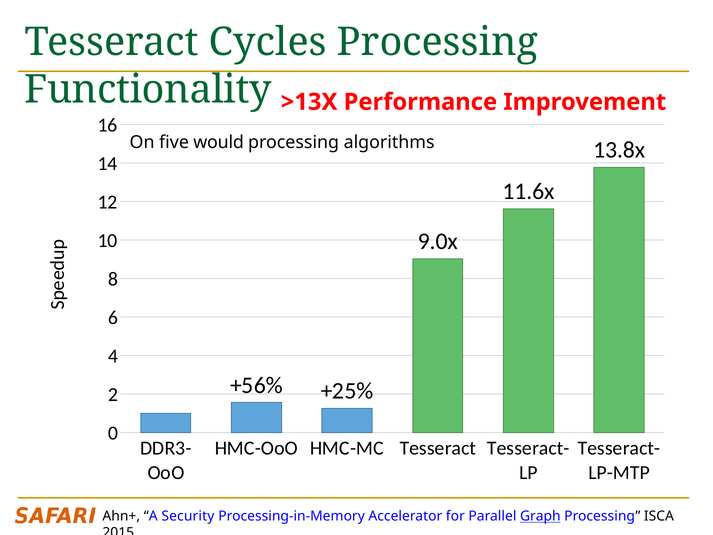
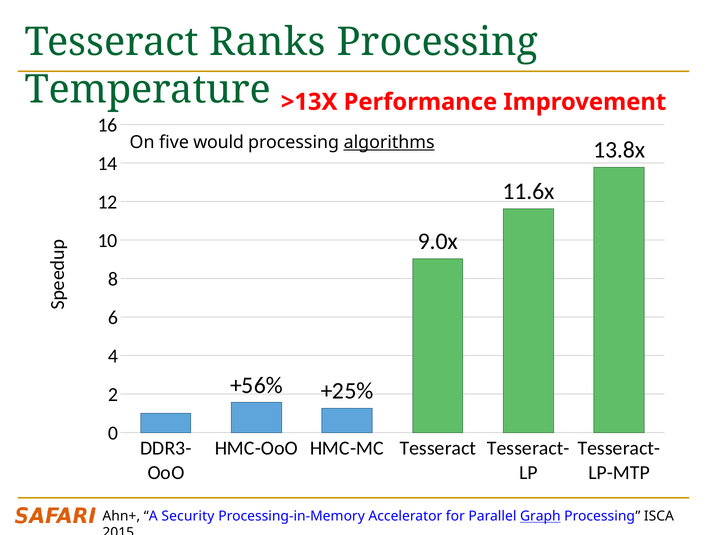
Cycles: Cycles -> Ranks
Functionality: Functionality -> Temperature
algorithms underline: none -> present
